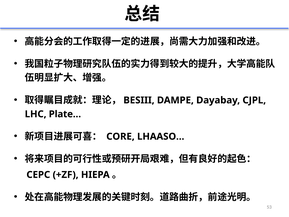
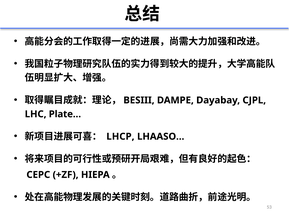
CORE: CORE -> LHCP
